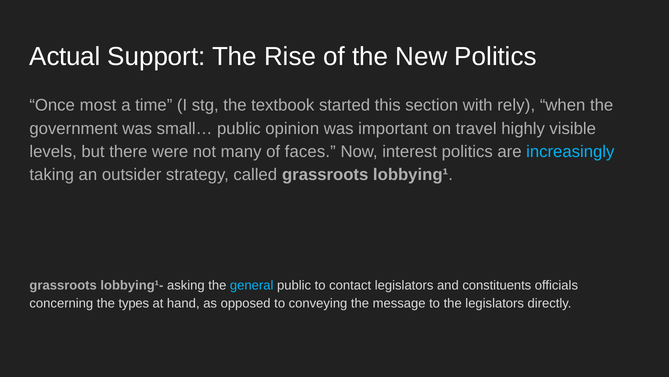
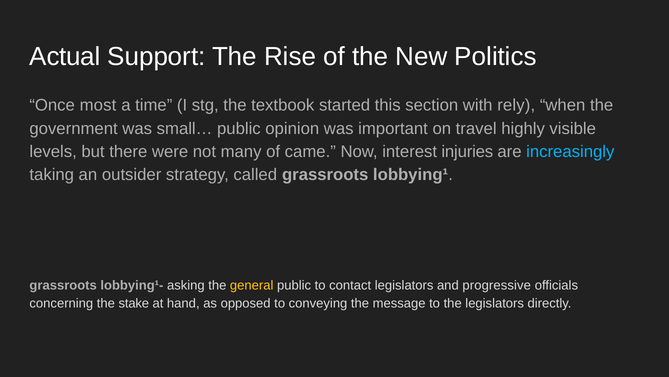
faces: faces -> came
interest politics: politics -> injuries
general colour: light blue -> yellow
constituents: constituents -> progressive
types: types -> stake
